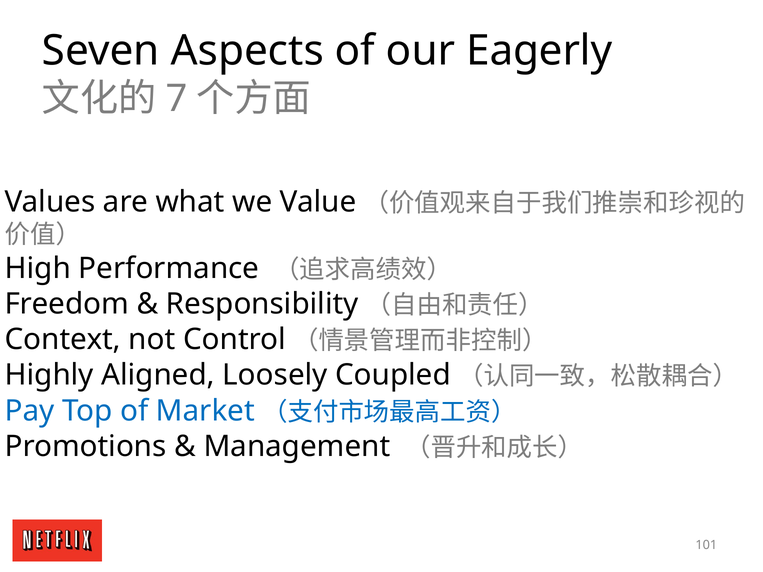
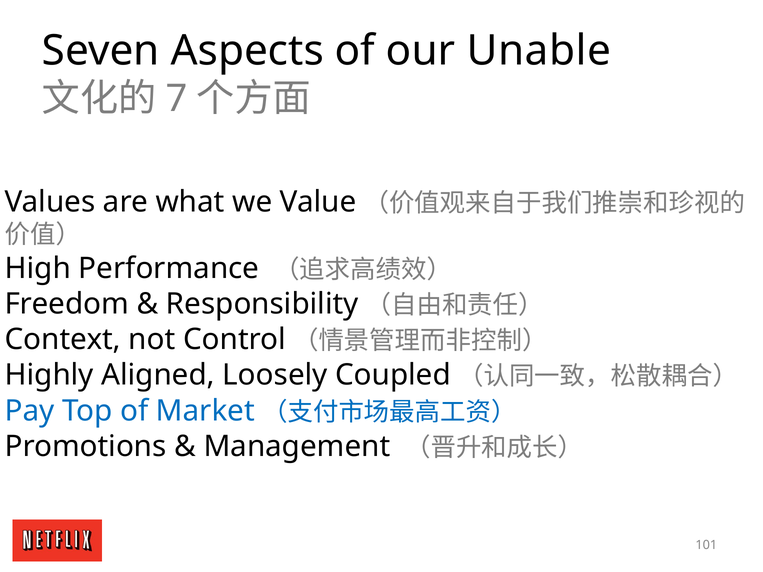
Eagerly: Eagerly -> Unable
